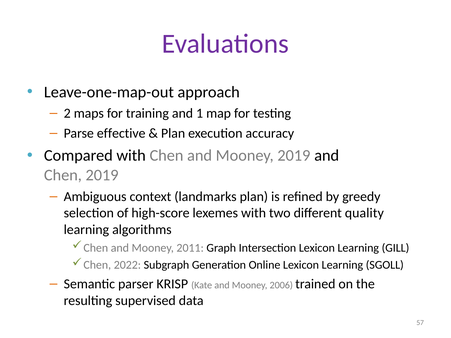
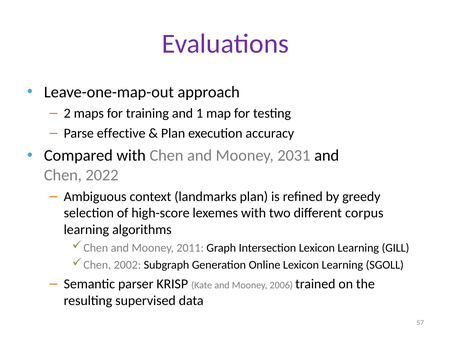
Mooney 2019: 2019 -> 2031
Chen 2019: 2019 -> 2022
quality: quality -> corpus
2022: 2022 -> 2002
